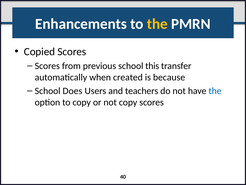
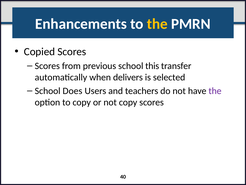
created: created -> delivers
because: because -> selected
the at (215, 91) colour: blue -> purple
